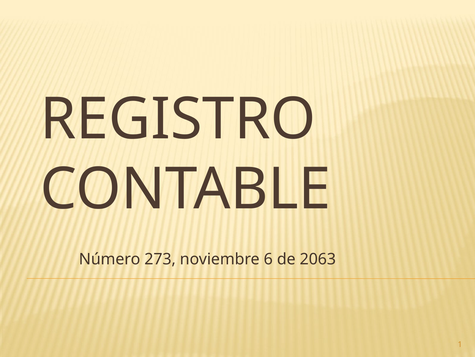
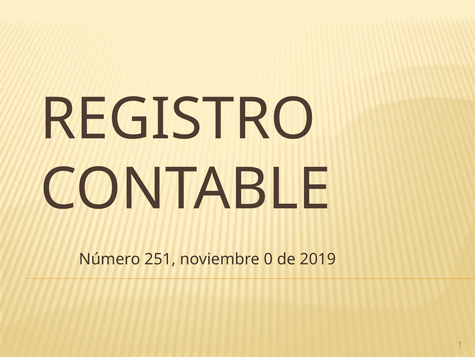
273: 273 -> 251
6: 6 -> 0
2063: 2063 -> 2019
